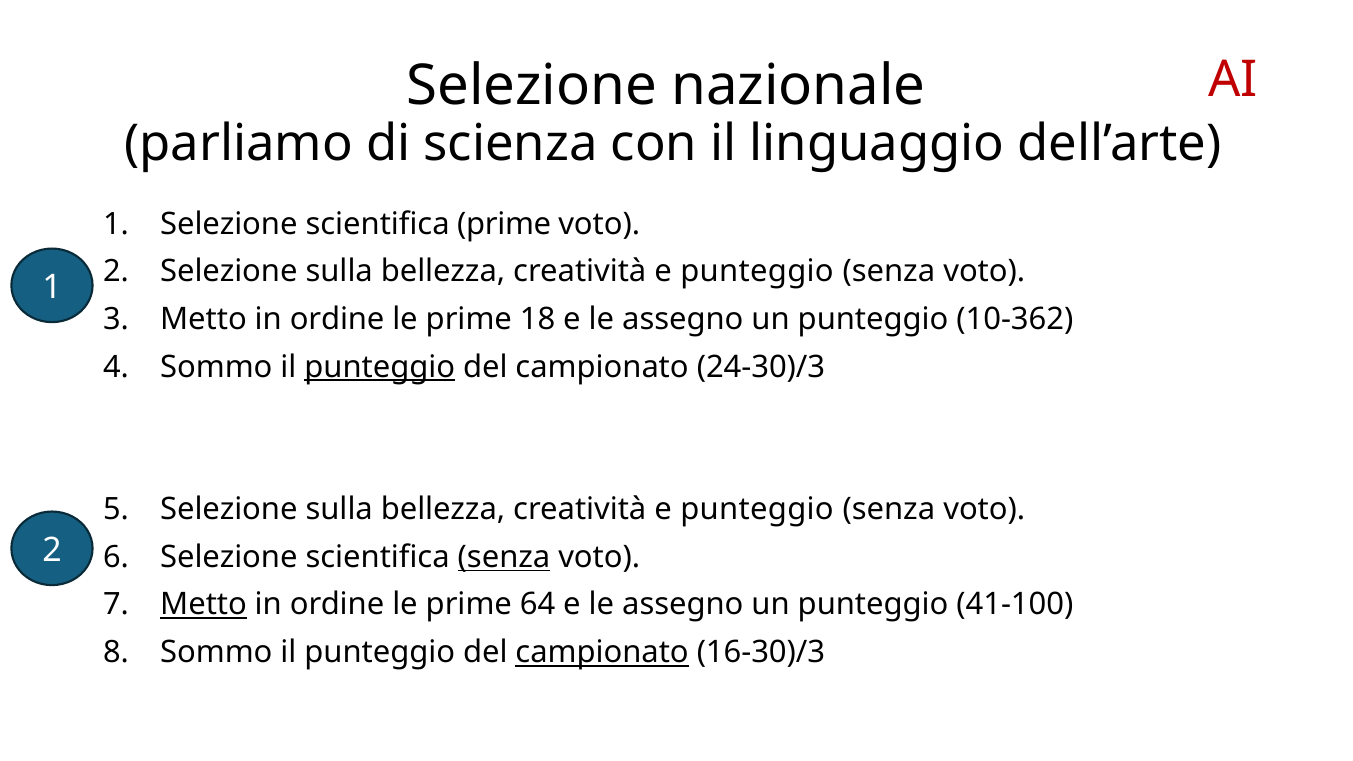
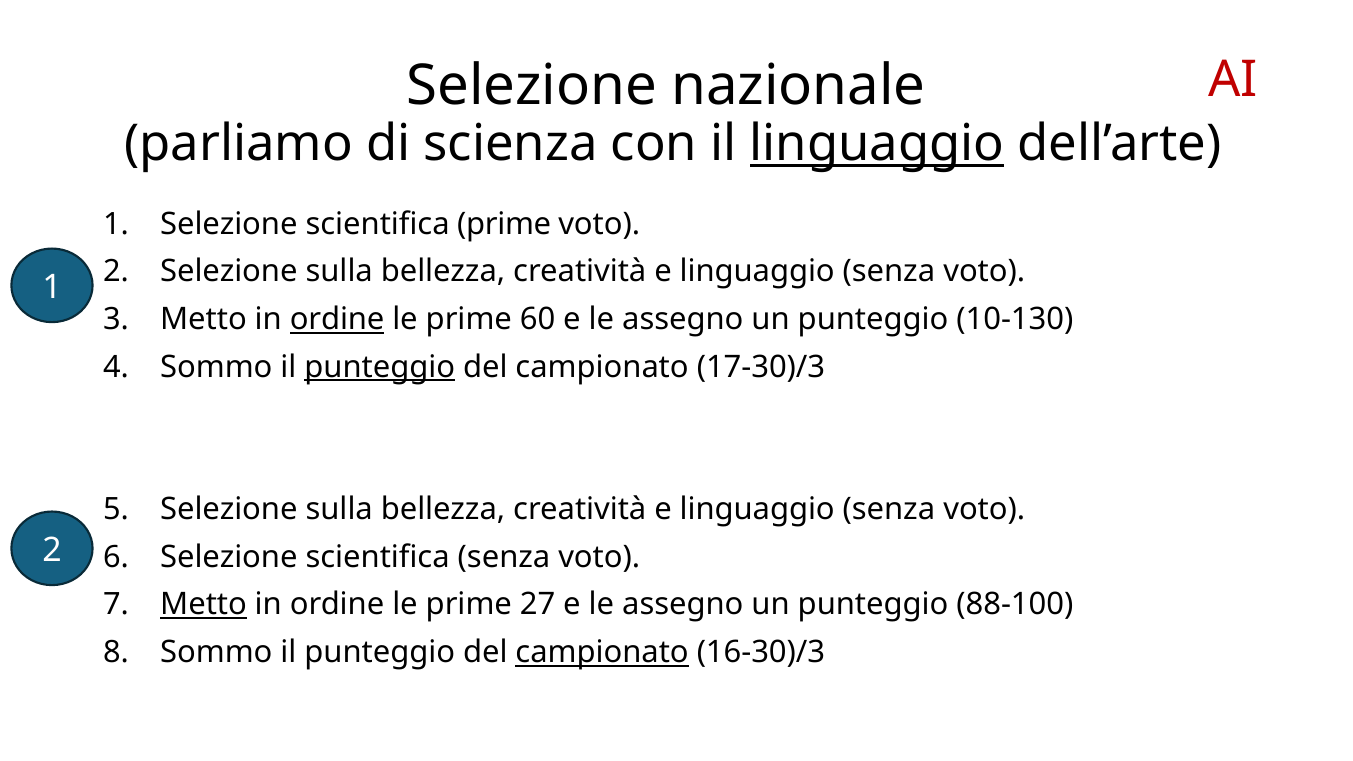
linguaggio at (877, 144) underline: none -> present
punteggio at (757, 272): punteggio -> linguaggio
ordine at (337, 319) underline: none -> present
18: 18 -> 60
10-362: 10-362 -> 10-130
24-30)/3: 24-30)/3 -> 17-30)/3
punteggio at (757, 510): punteggio -> linguaggio
senza at (504, 557) underline: present -> none
64: 64 -> 27
41-100: 41-100 -> 88-100
